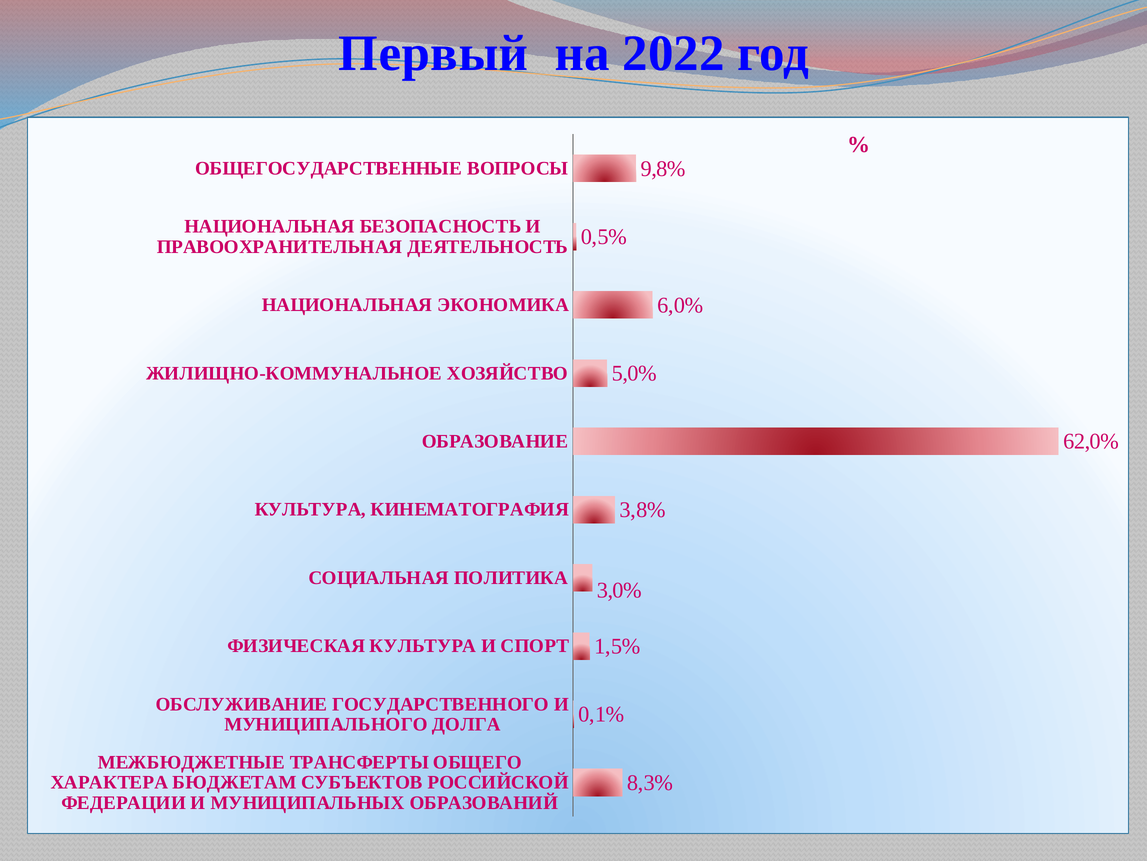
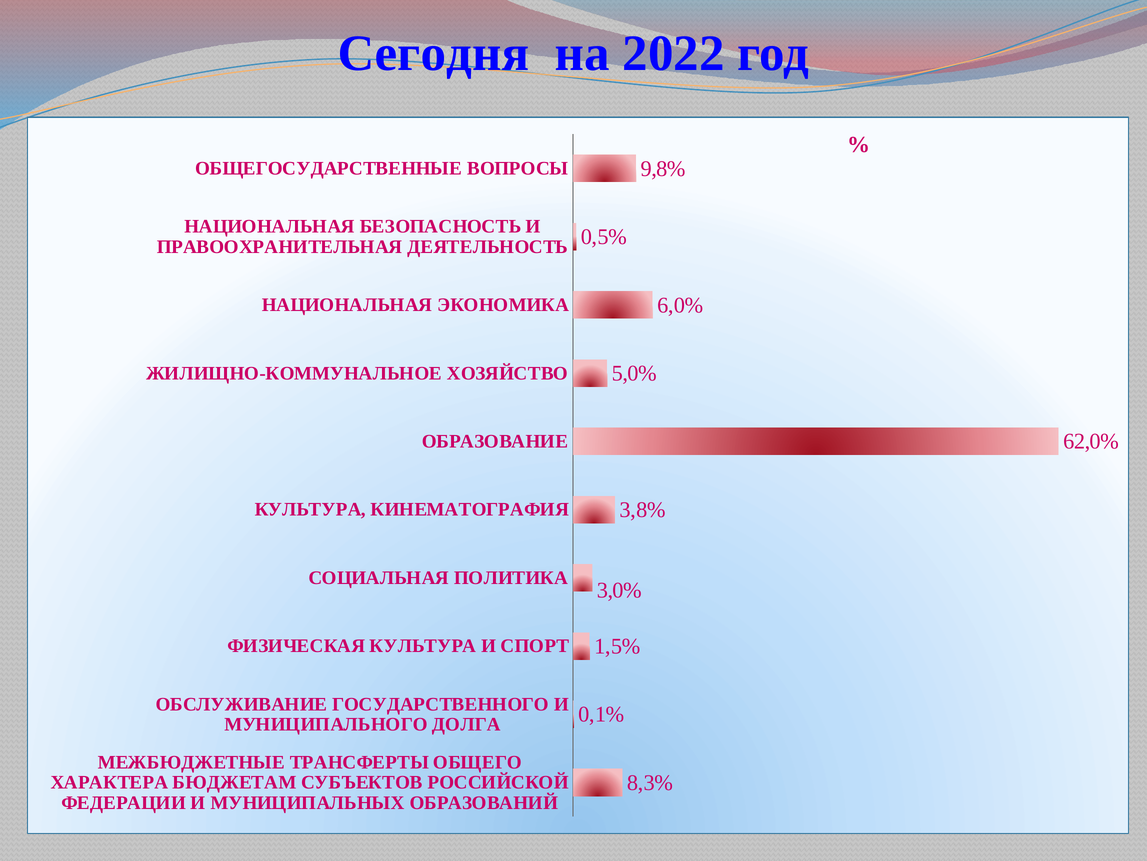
Первый: Первый -> Сегодня
